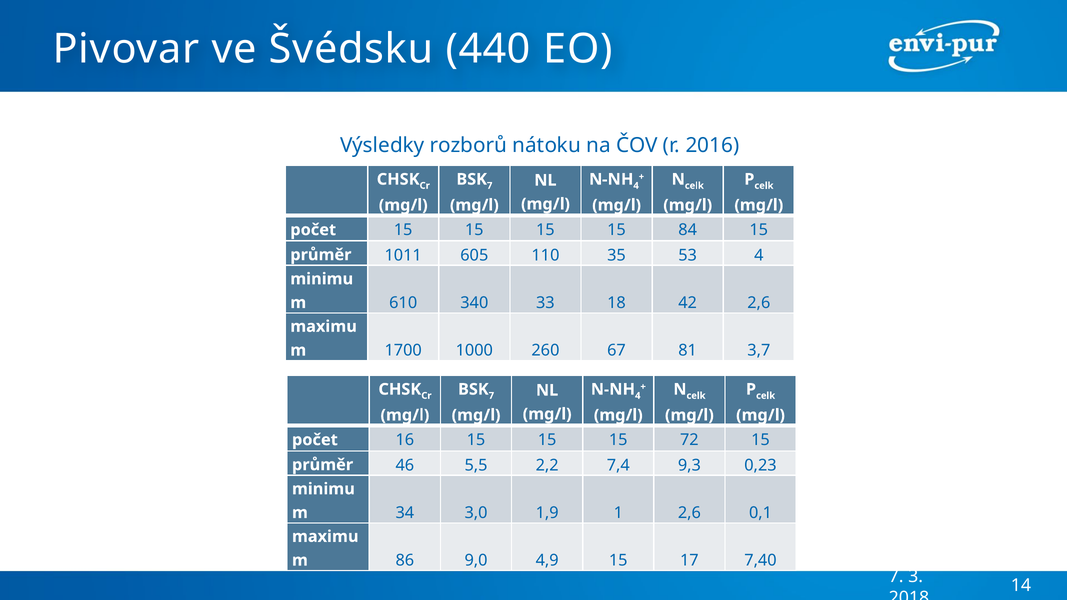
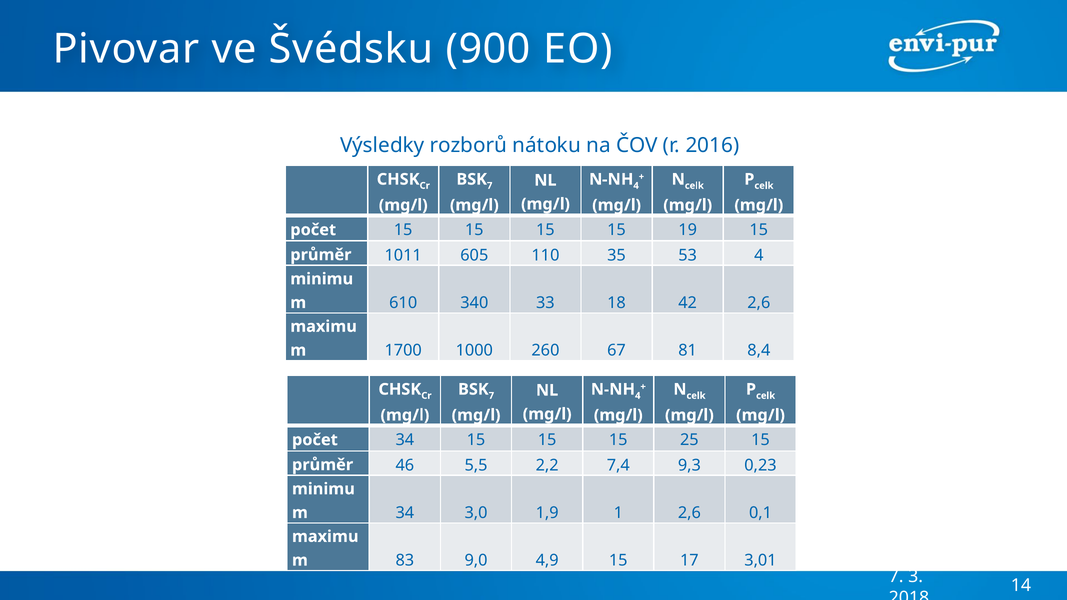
440: 440 -> 900
84: 84 -> 19
3,7: 3,7 -> 8,4
16 at (405, 440): 16 -> 34
72: 72 -> 25
86: 86 -> 83
7,40: 7,40 -> 3,01
